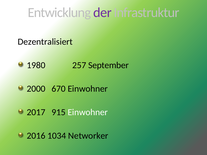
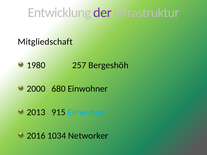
Dezentralisiert: Dezentralisiert -> Mitgliedschaft
September: September -> Bergeshöh
670: 670 -> 680
2017: 2017 -> 2013
Einwohner at (88, 112) colour: white -> light blue
